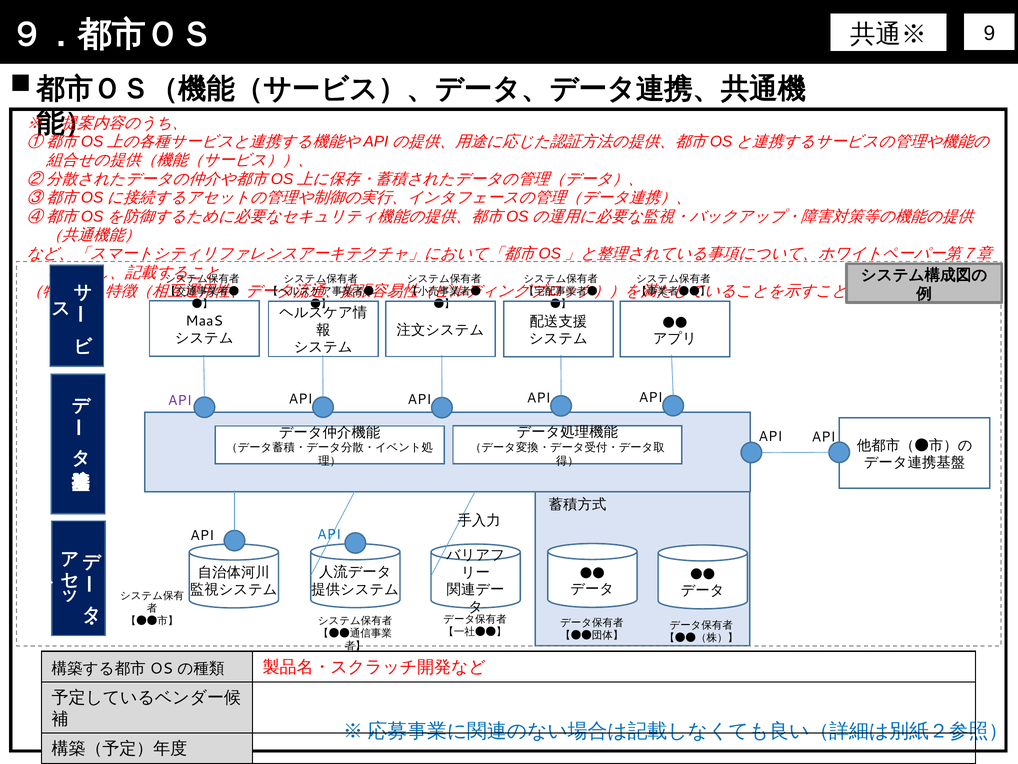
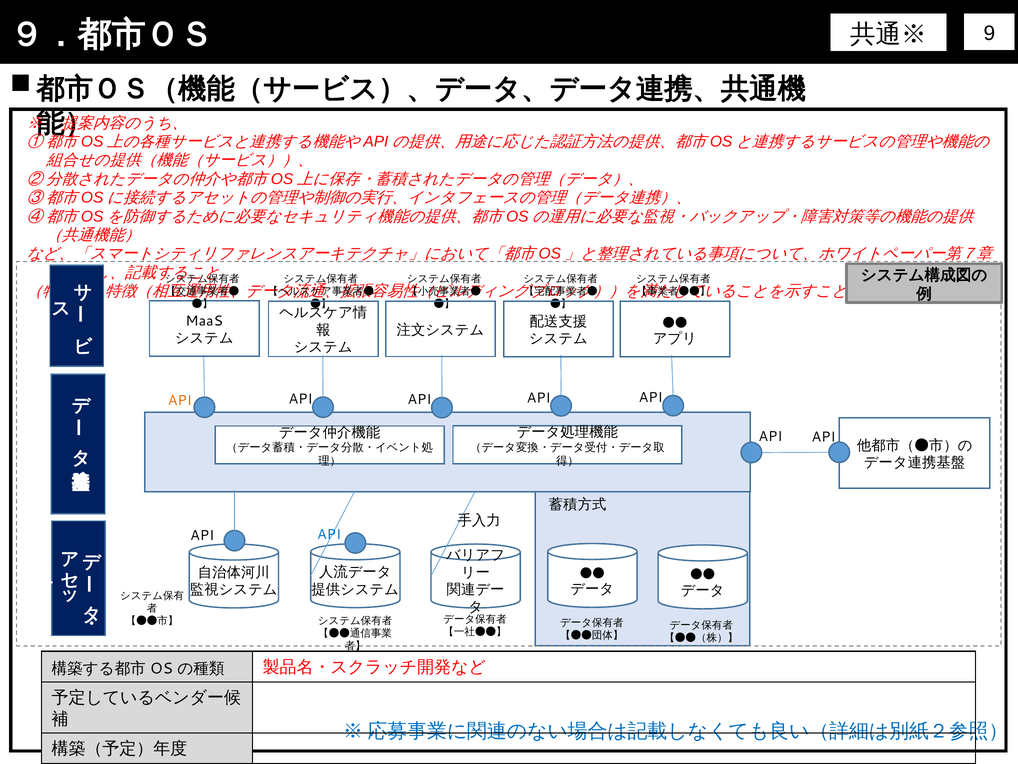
API at (180, 400) colour: purple -> orange
